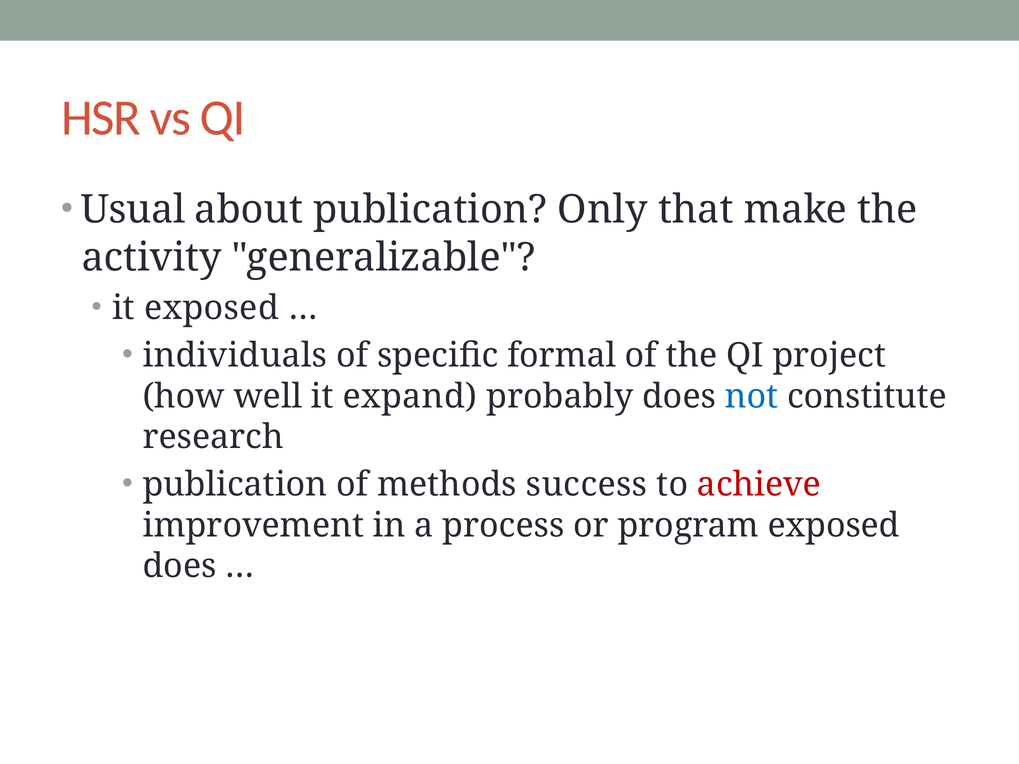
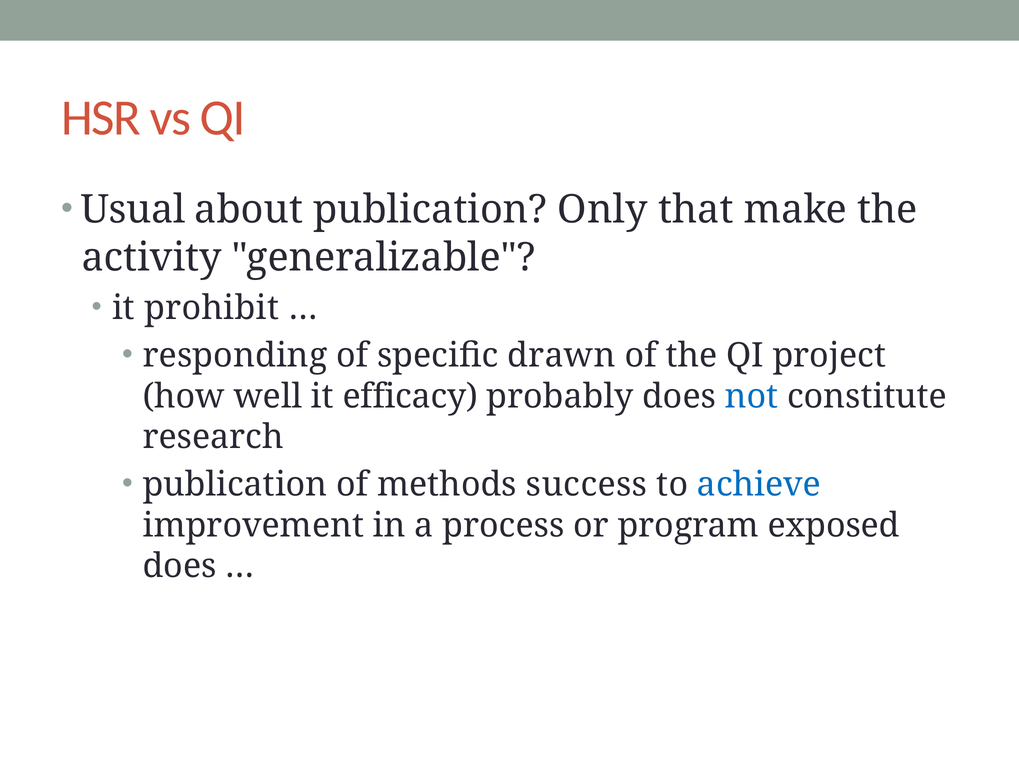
it exposed: exposed -> prohibit
individuals: individuals -> responding
formal: formal -> drawn
expand: expand -> efficacy
achieve colour: red -> blue
